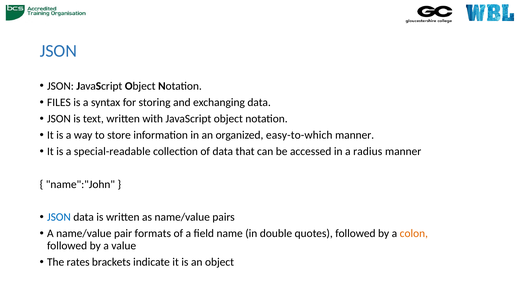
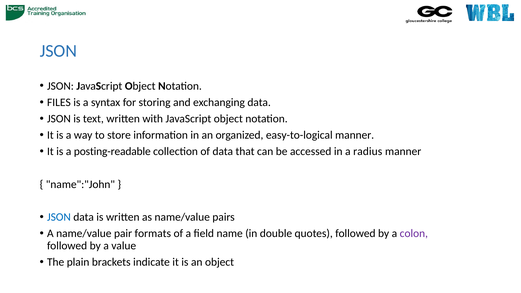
easy-to-which: easy-to-which -> easy-to-logical
special-readable: special-readable -> posting-readable
colon colour: orange -> purple
rates: rates -> plain
